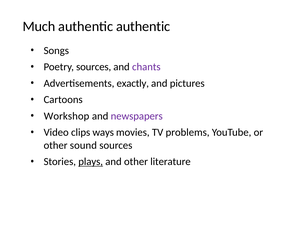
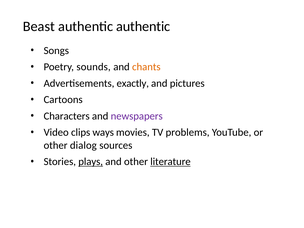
Much: Much -> Beast
Poetry sources: sources -> sounds
chants colour: purple -> orange
Workshop: Workshop -> Characters
sound: sound -> dialog
literature underline: none -> present
